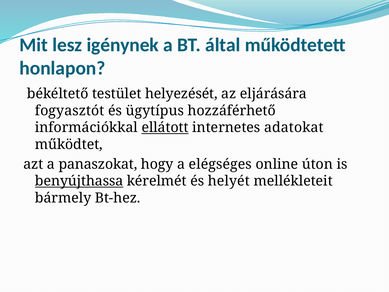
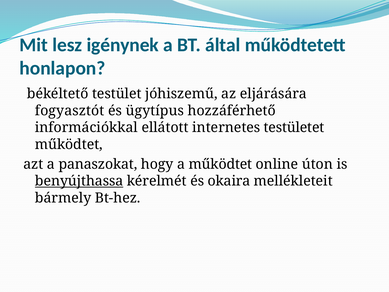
helyezését: helyezését -> jóhiszemű
ellátott underline: present -> none
adatokat: adatokat -> testületet
a elégséges: elégséges -> működtet
helyét: helyét -> okaira
